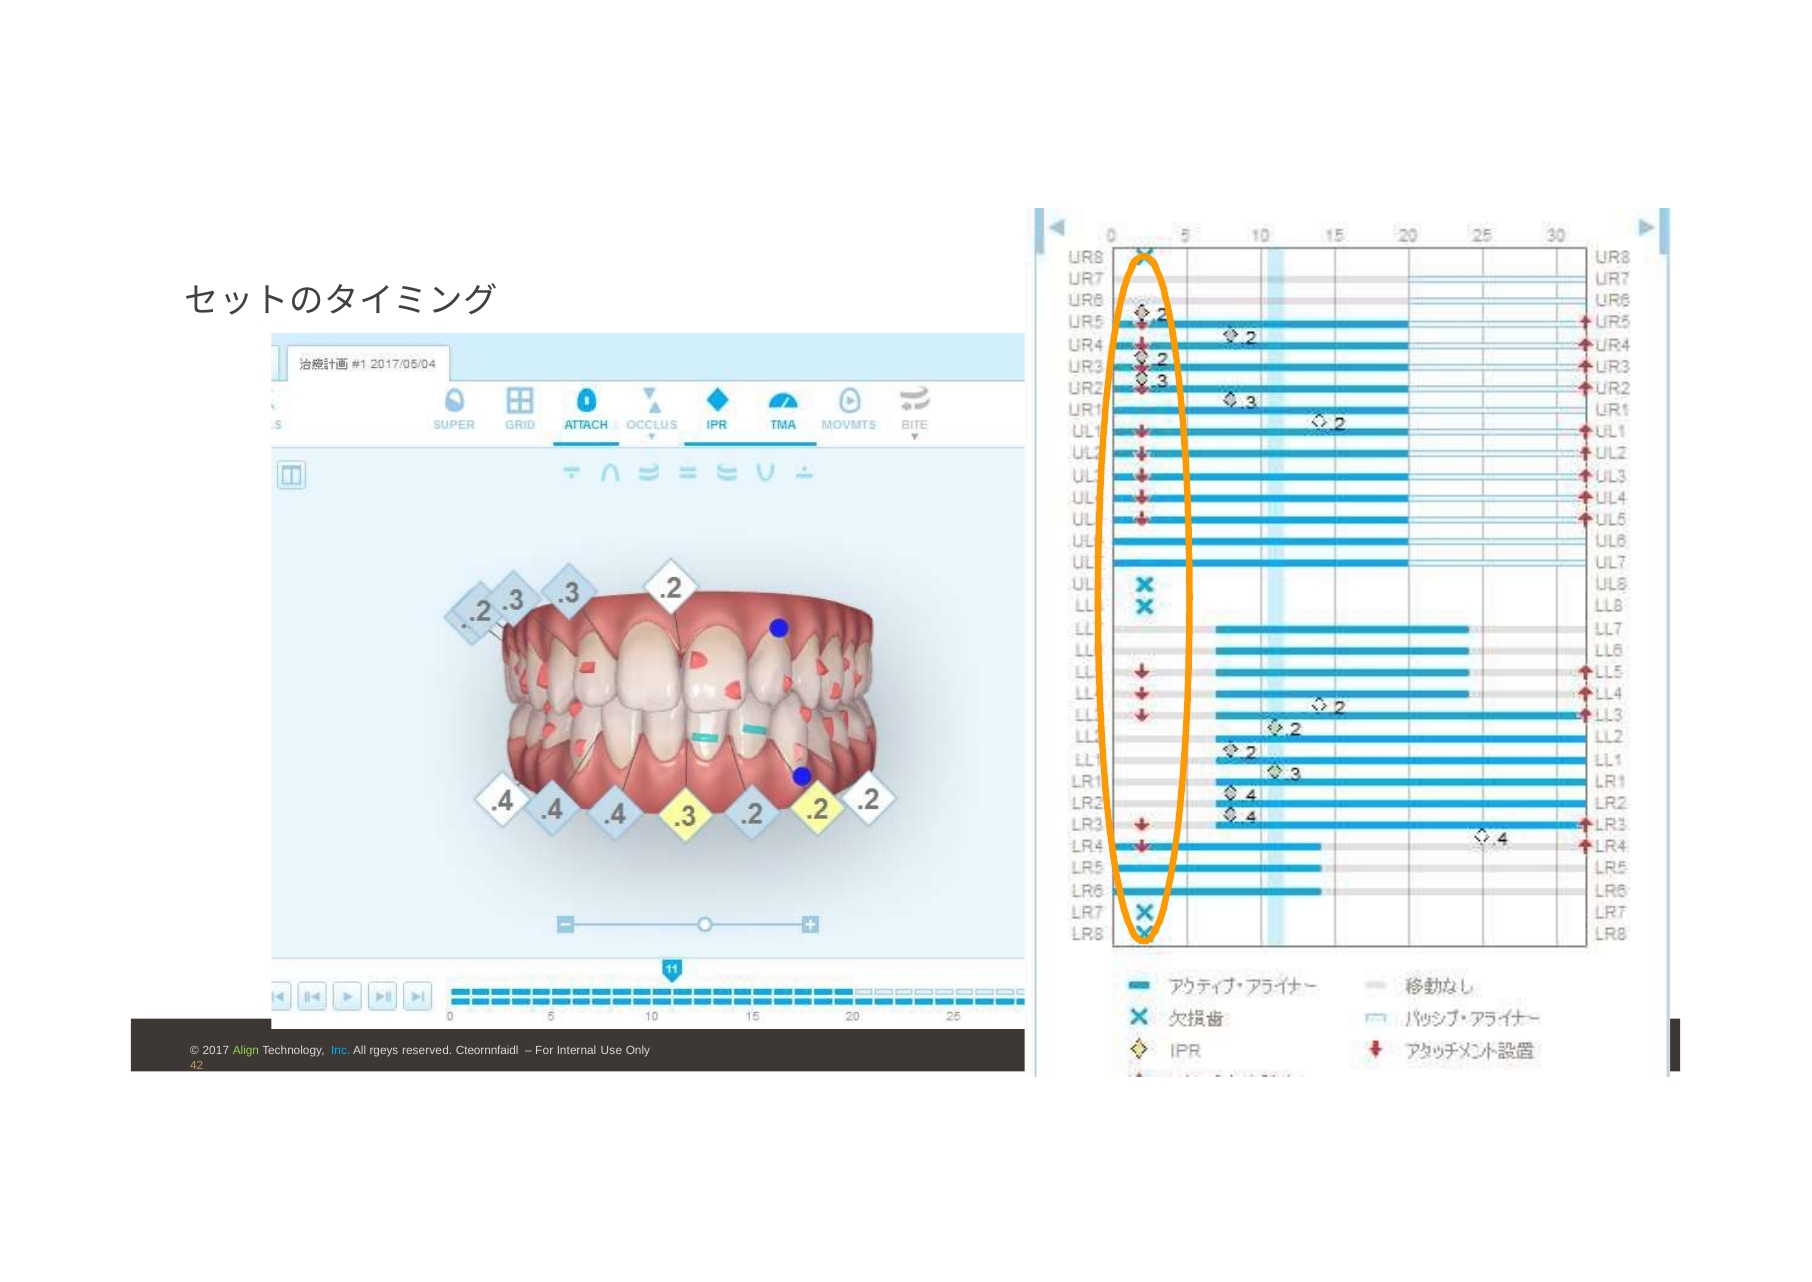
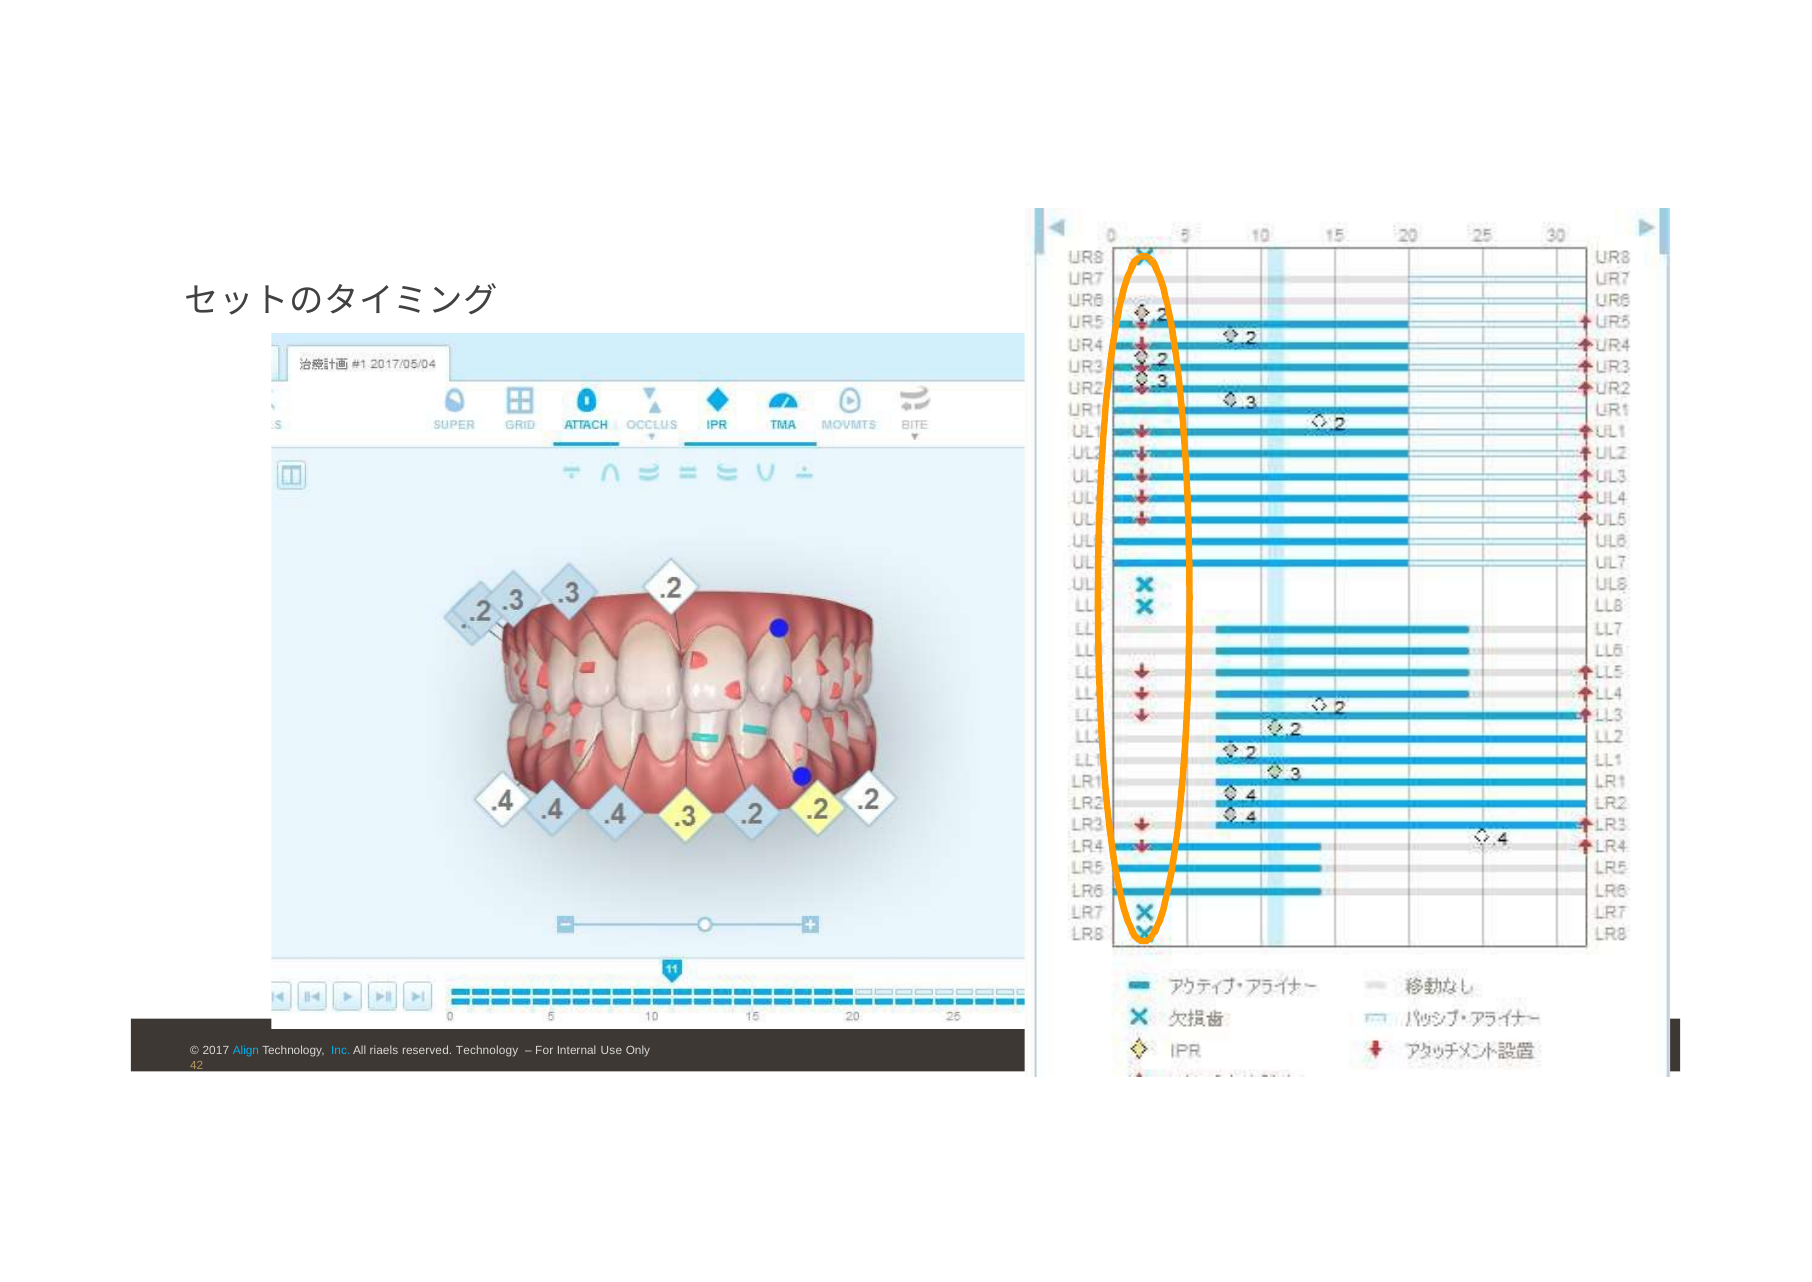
Align at (246, 1050) colour: light green -> light blue
rgeys: rgeys -> riaels
reserved Cteornnfaidl: Cteornnfaidl -> Technology
